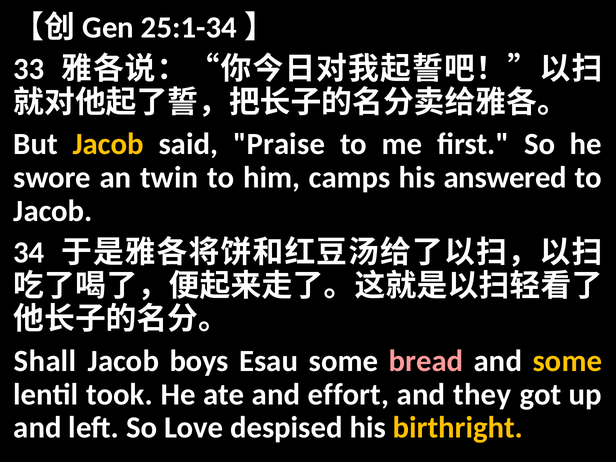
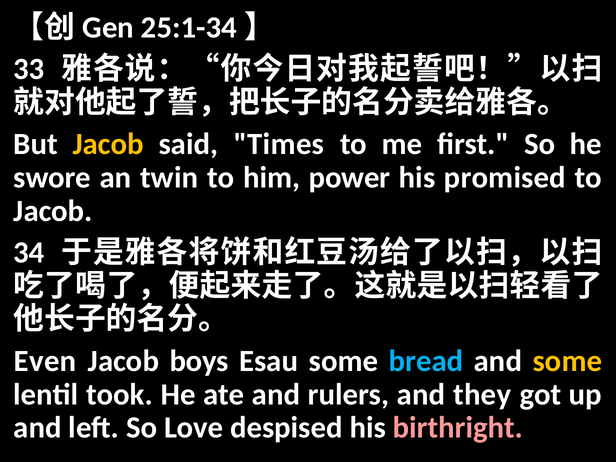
Praise: Praise -> Times
camps: camps -> power
answered: answered -> promised
Shall: Shall -> Even
bread colour: pink -> light blue
effort: effort -> rulers
birthright colour: yellow -> pink
